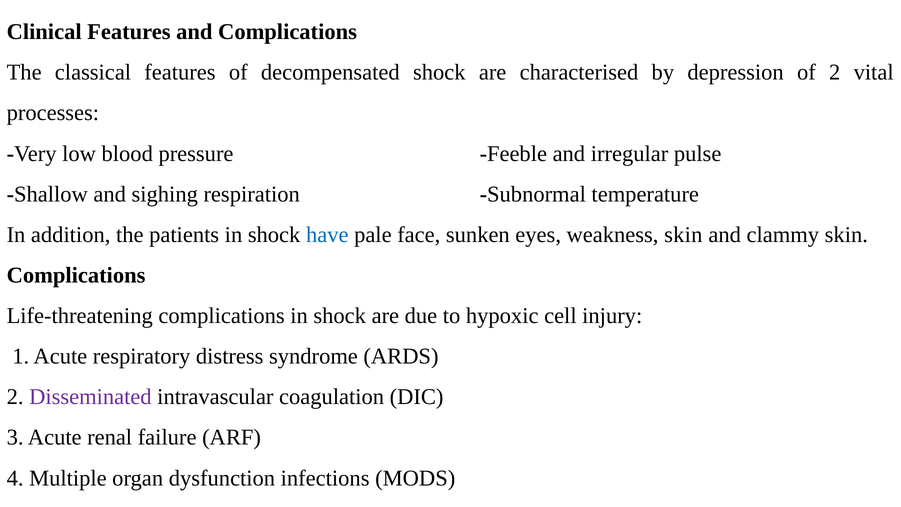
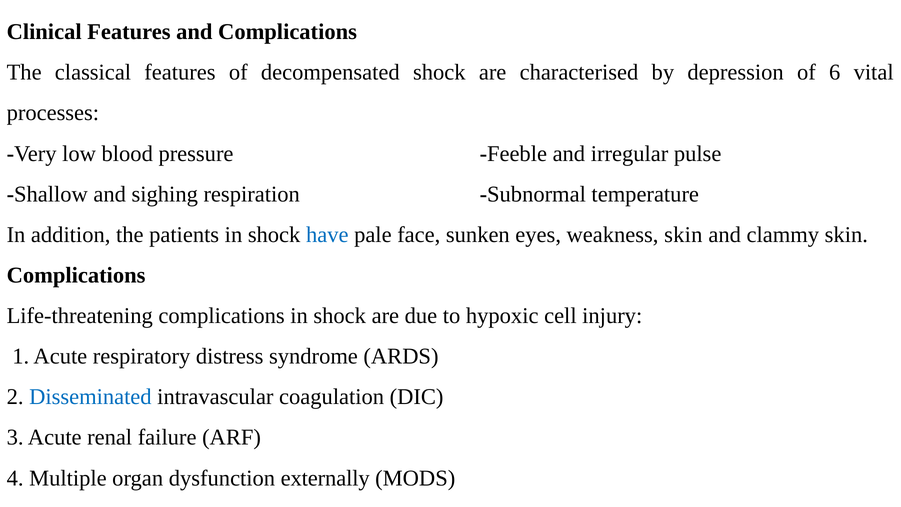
of 2: 2 -> 6
Disseminated colour: purple -> blue
infections: infections -> externally
